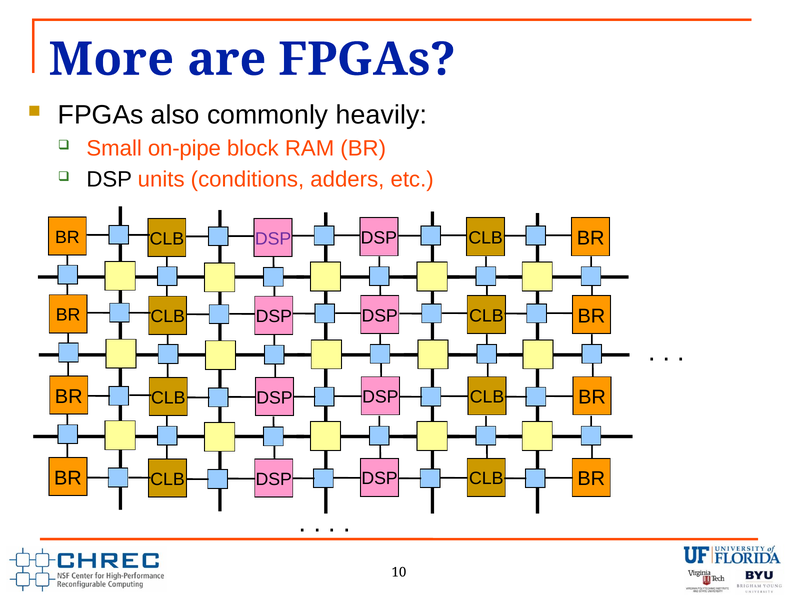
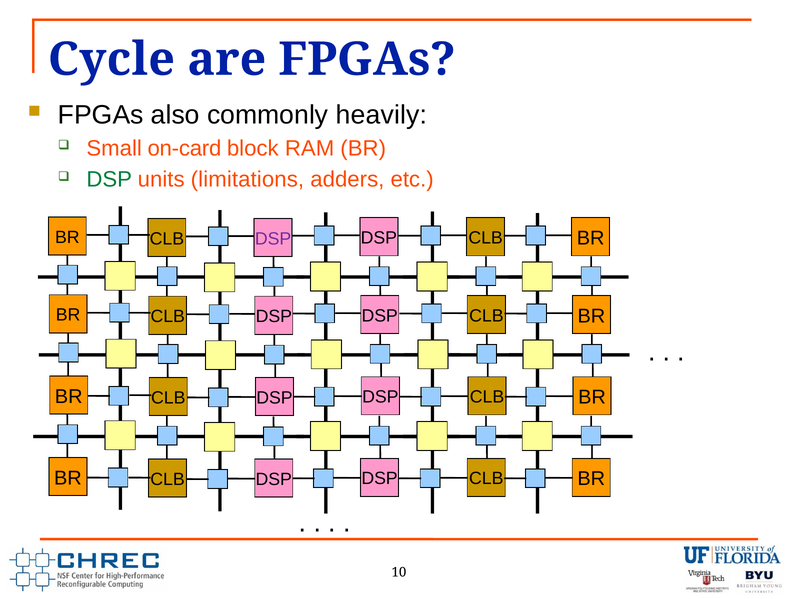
More: More -> Cycle
on-pipe: on-pipe -> on-card
DSP at (109, 179) colour: black -> green
conditions: conditions -> limitations
